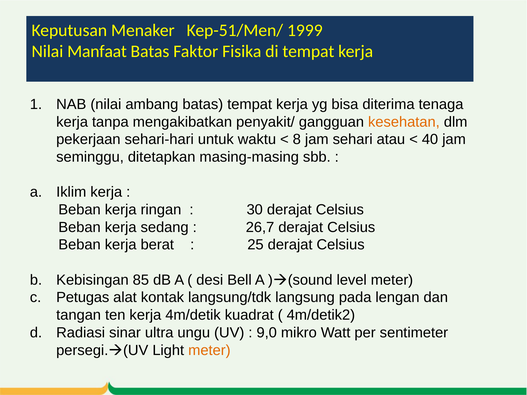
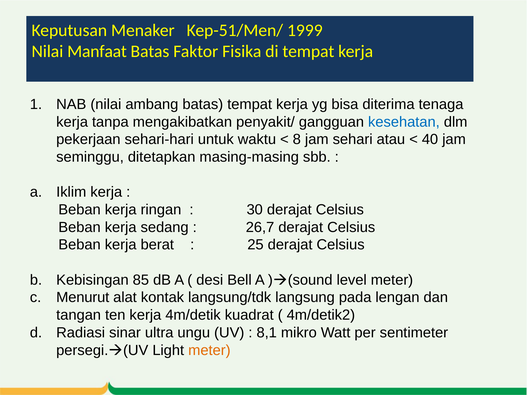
kesehatan colour: orange -> blue
Petugas: Petugas -> Menurut
9,0: 9,0 -> 8,1
